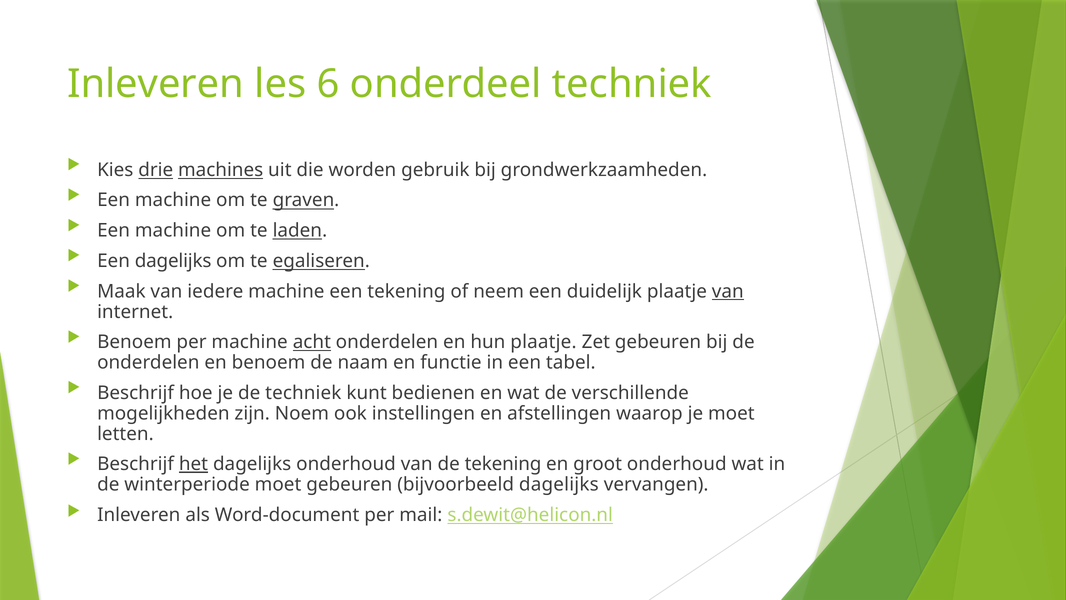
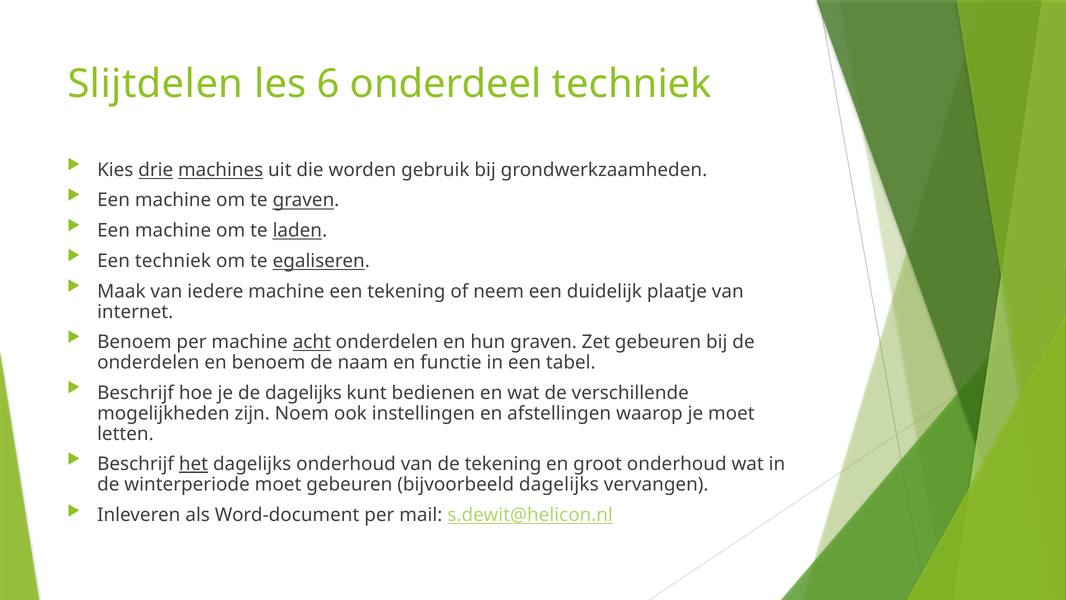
Inleveren at (156, 84): Inleveren -> Slijtdelen
Een dagelijks: dagelijks -> techniek
van at (728, 291) underline: present -> none
hun plaatje: plaatje -> graven
de techniek: techniek -> dagelijks
